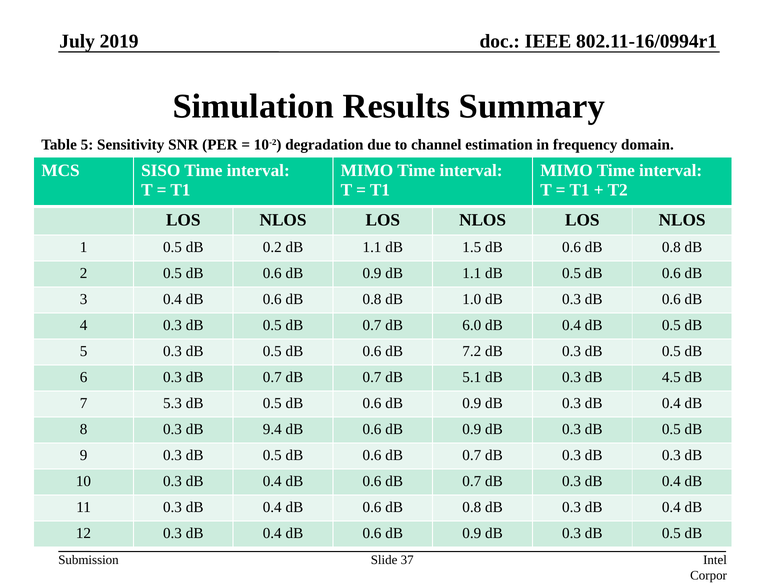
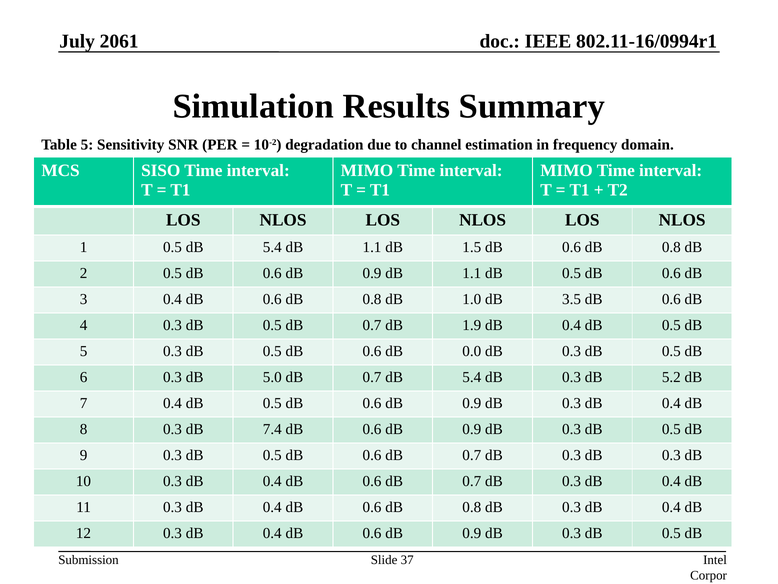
2019: 2019 -> 2061
0.5 dB 0.2: 0.2 -> 5.4
1.0 dB 0.3: 0.3 -> 3.5
6.0: 6.0 -> 1.9
7.2: 7.2 -> 0.0
0.3 dB 0.7: 0.7 -> 5.0
0.7 dB 5.1: 5.1 -> 5.4
4.5: 4.5 -> 5.2
7 5.3: 5.3 -> 0.4
9.4: 9.4 -> 7.4
